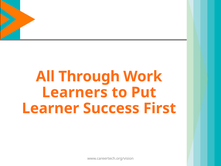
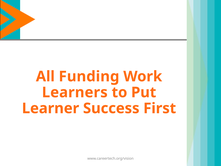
Through: Through -> Funding
